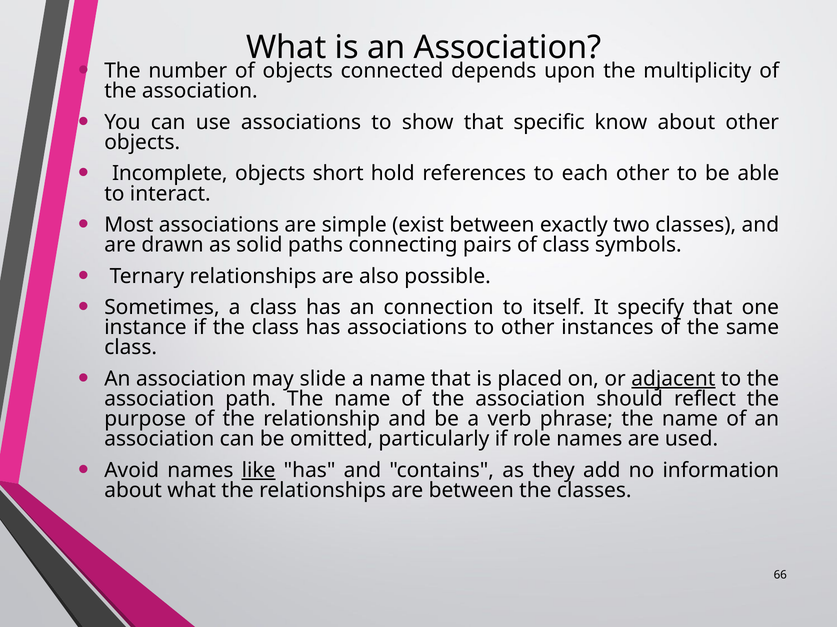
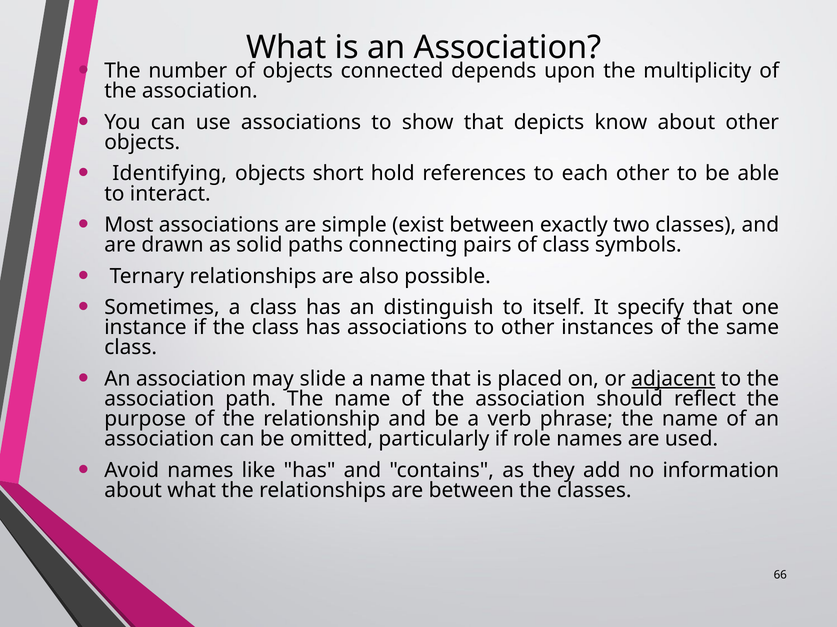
specific: specific -> depicts
Incomplete: Incomplete -> Identifying
connection: connection -> distinguish
like underline: present -> none
